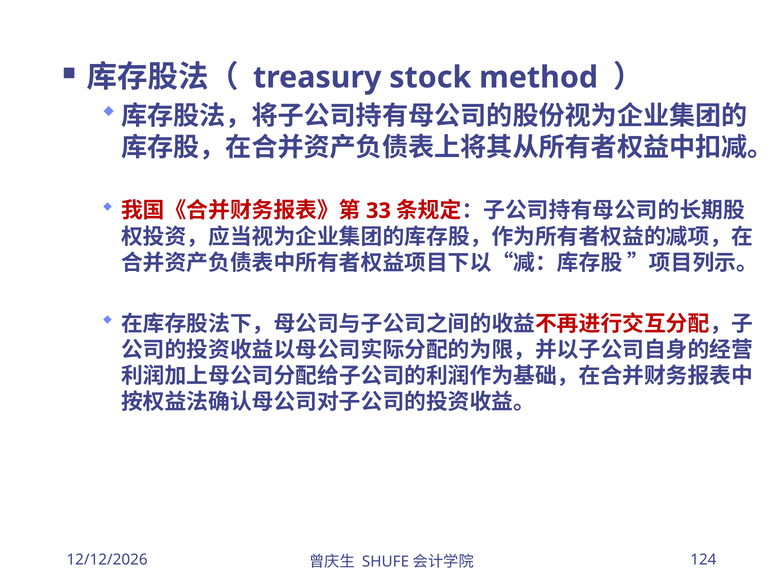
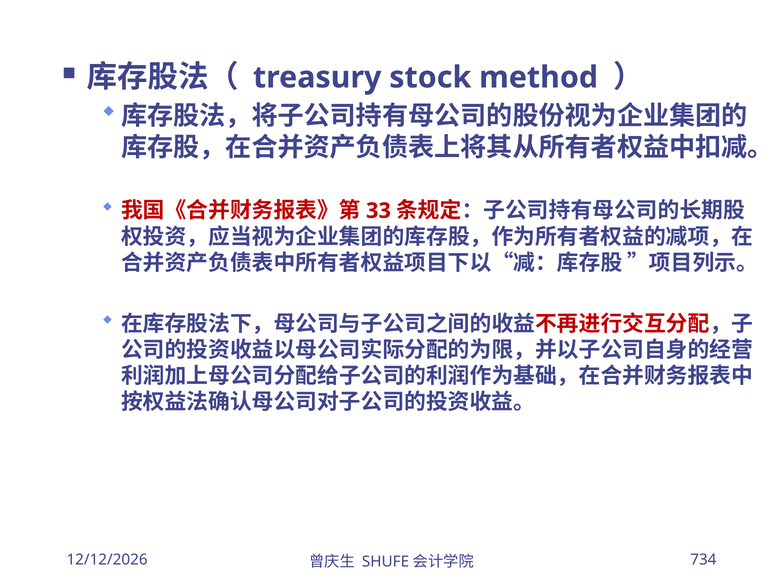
124: 124 -> 734
